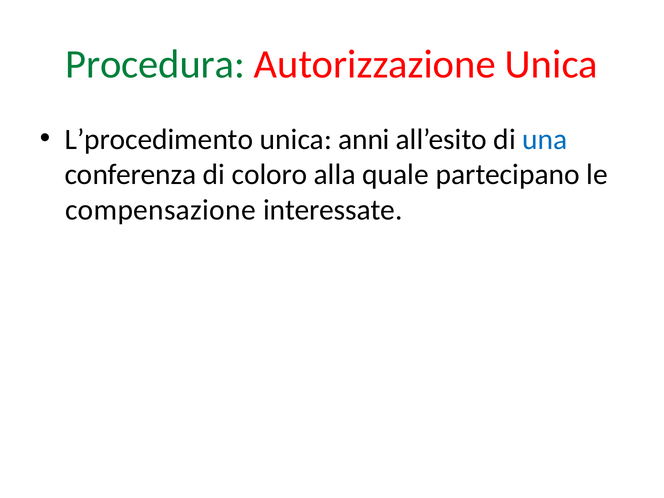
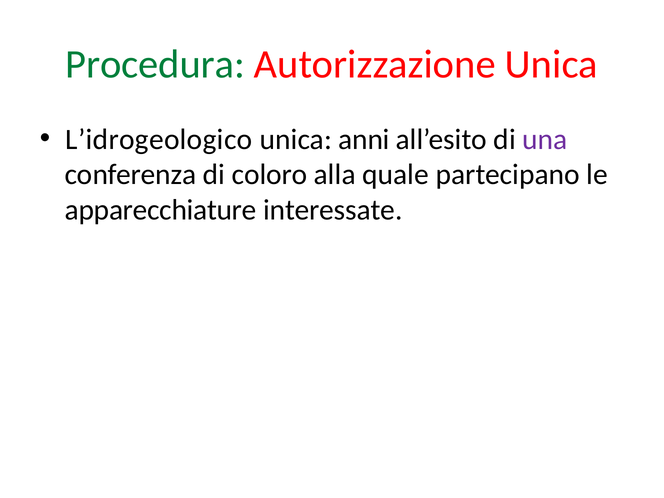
L’procedimento: L’procedimento -> L’idrogeologico
una colour: blue -> purple
compensazione: compensazione -> apparecchiature
